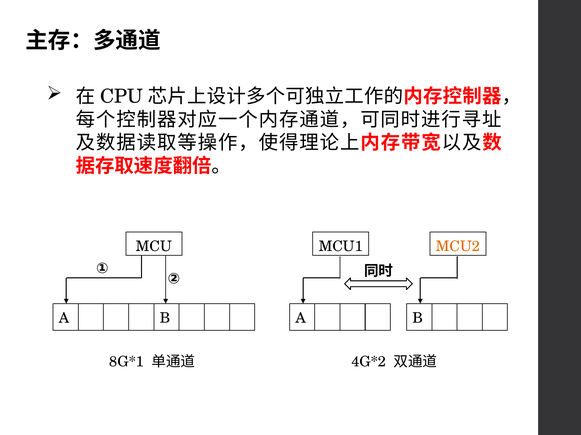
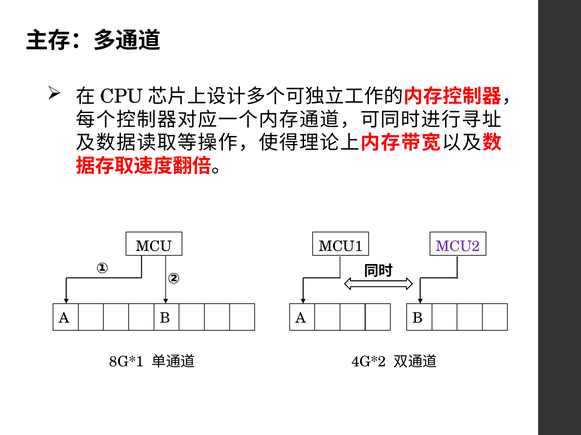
MCU2 colour: orange -> purple
